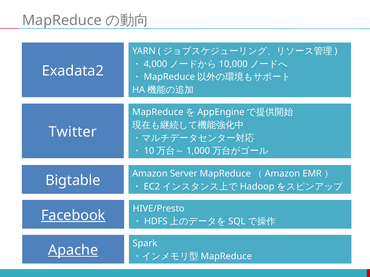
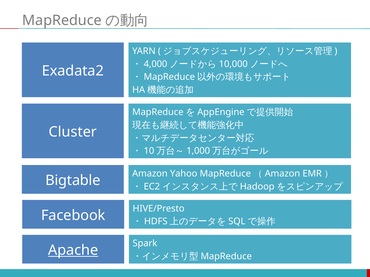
Twitter: Twitter -> Cluster
Server: Server -> Yahoo
Facebook underline: present -> none
